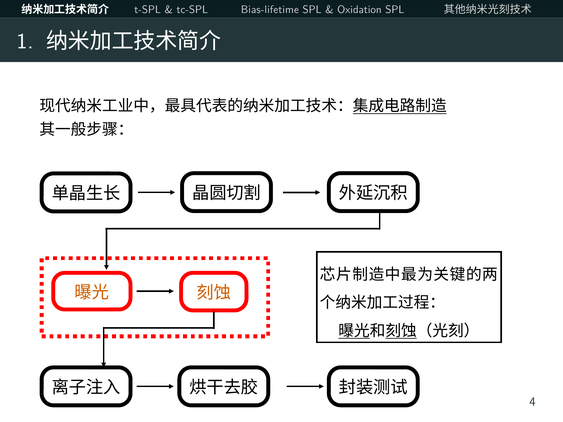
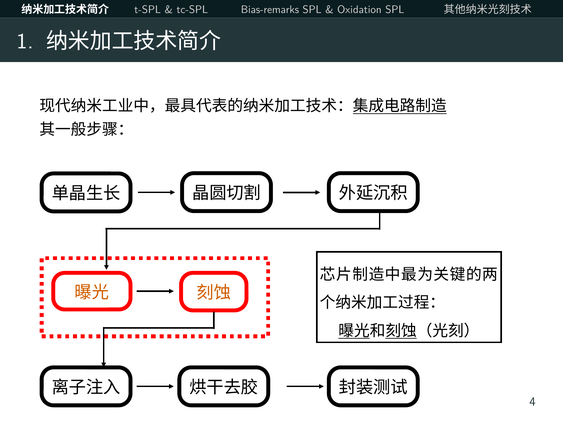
Bias-lifetime: Bias-lifetime -> Bias-remarks
